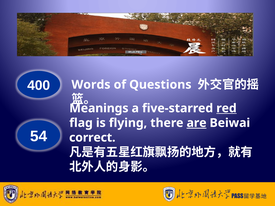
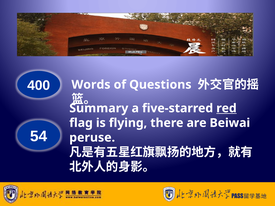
Meanings: Meanings -> Summary
are underline: present -> none
correct: correct -> peruse
